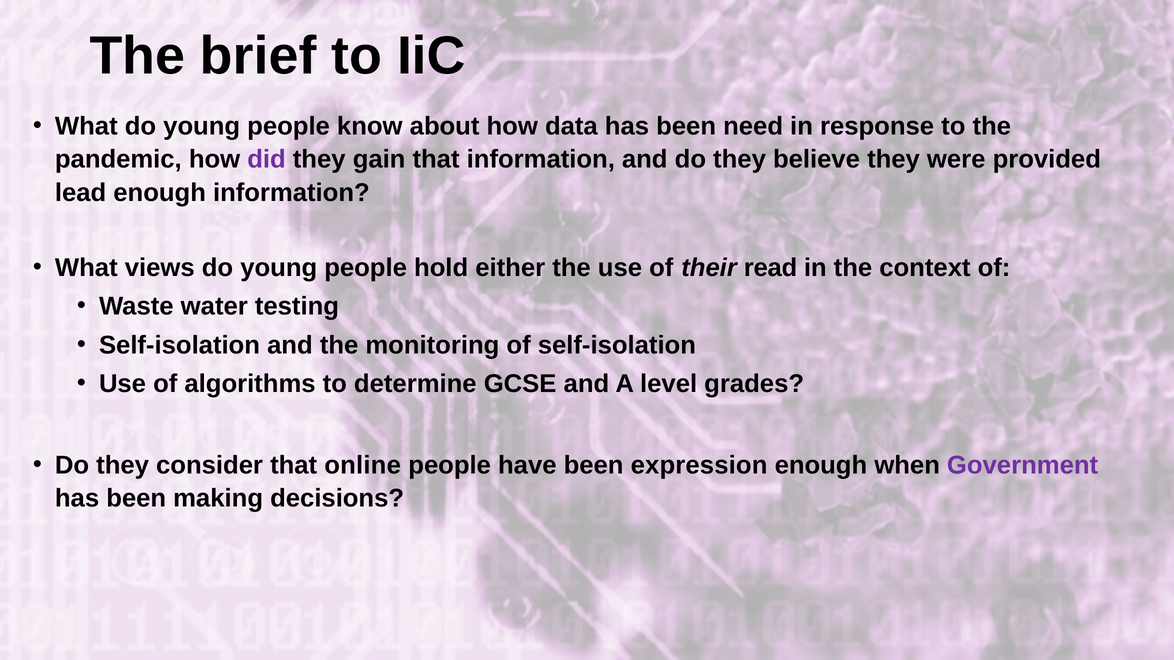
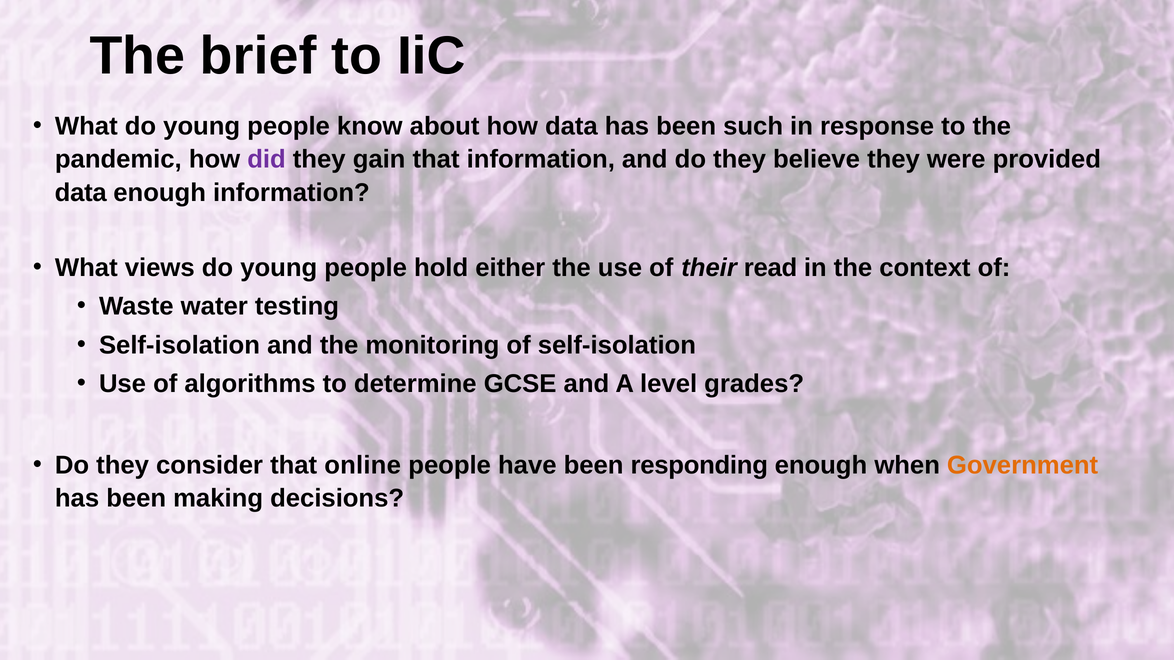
need: need -> such
lead at (81, 193): lead -> data
expression: expression -> responding
Government colour: purple -> orange
